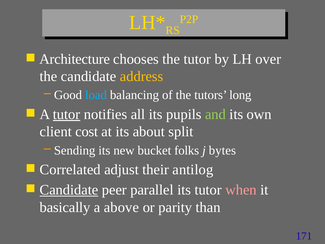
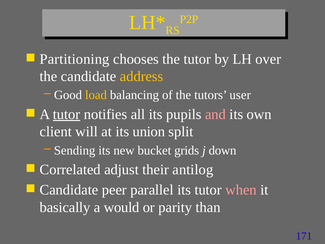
Architecture: Architecture -> Partitioning
load colour: light blue -> yellow
long: long -> user
and colour: light green -> pink
cost: cost -> will
about: about -> union
folks: folks -> grids
bytes: bytes -> down
Candidate at (69, 190) underline: present -> none
above: above -> would
